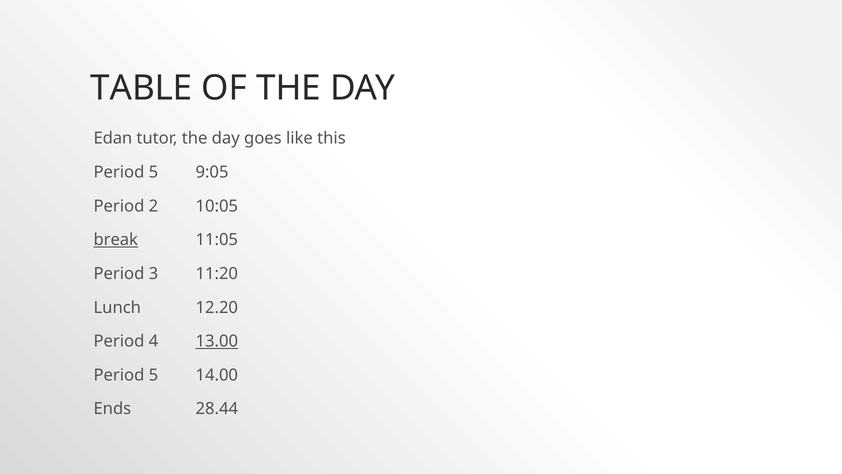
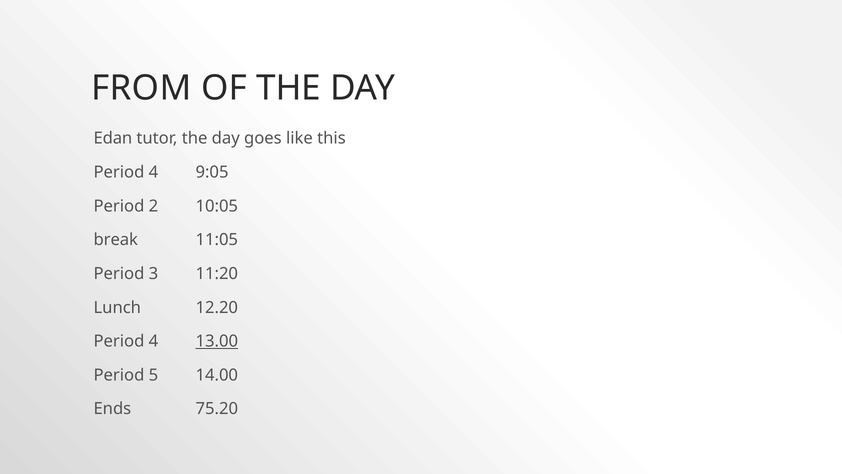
TABLE: TABLE -> FROM
5 at (153, 172): 5 -> 4
break underline: present -> none
28.44: 28.44 -> 75.20
